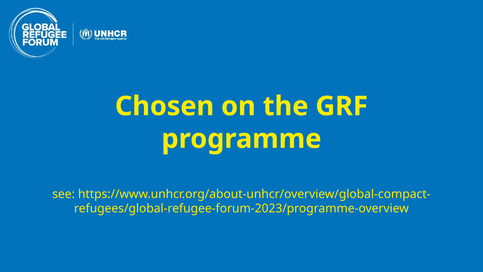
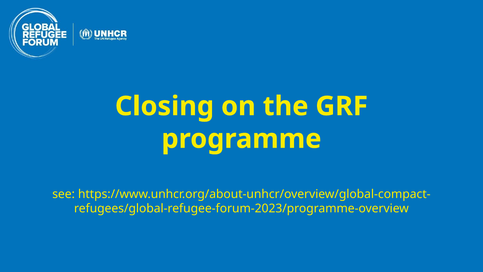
Chosen: Chosen -> Closing
